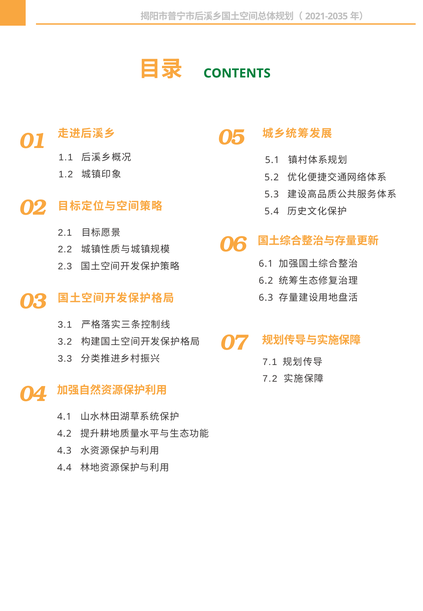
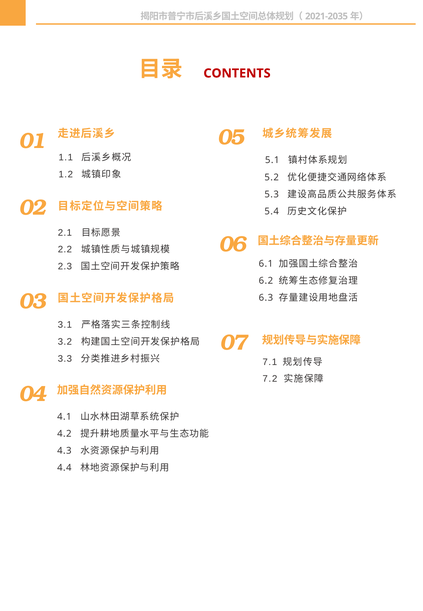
CONTENTS colour: green -> red
